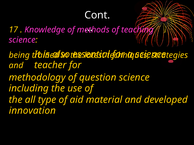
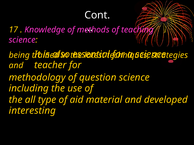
innovation: innovation -> interesting
